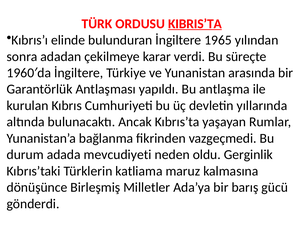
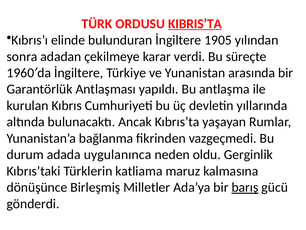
1965: 1965 -> 1905
mevcudiyeti: mevcudiyeti -> uygulanınca
barış underline: none -> present
